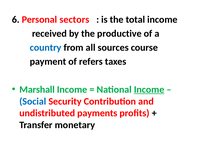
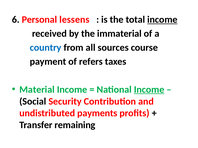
sectors: sectors -> lessens
income at (162, 20) underline: none -> present
productive: productive -> immaterial
Marshall: Marshall -> Material
Social colour: blue -> black
monetary: monetary -> remaining
